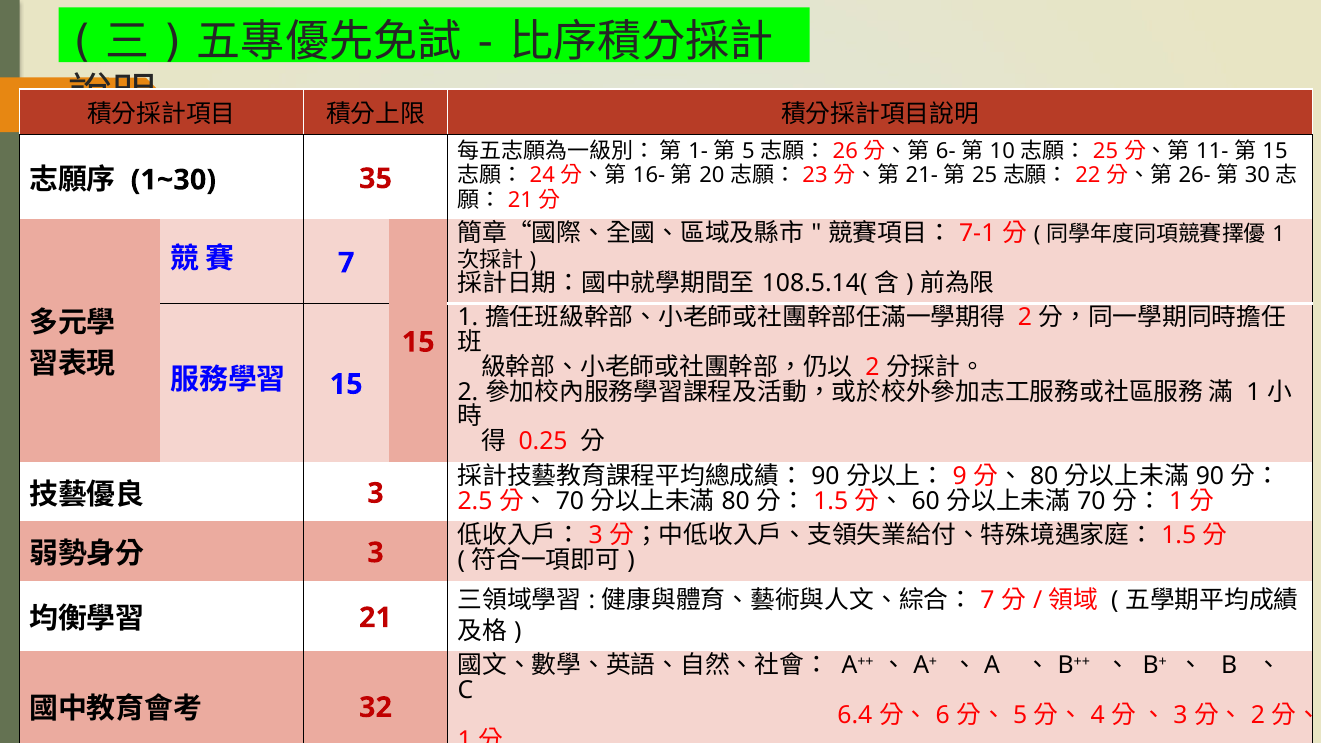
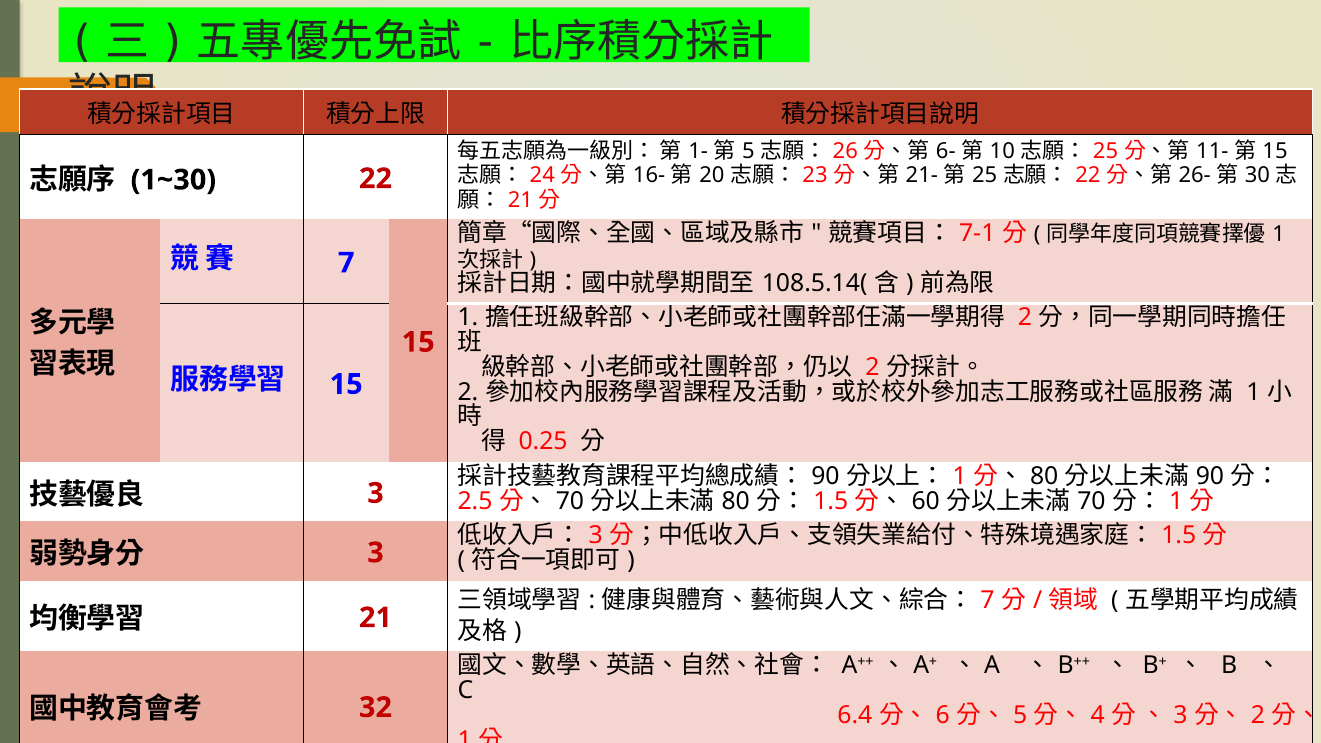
1~30 35: 35 -> 22
9 at (960, 476): 9 -> 1
